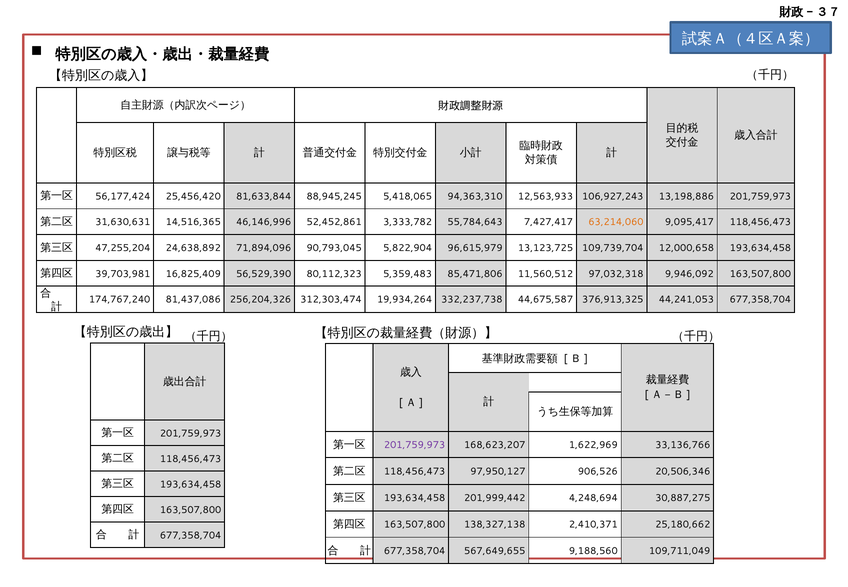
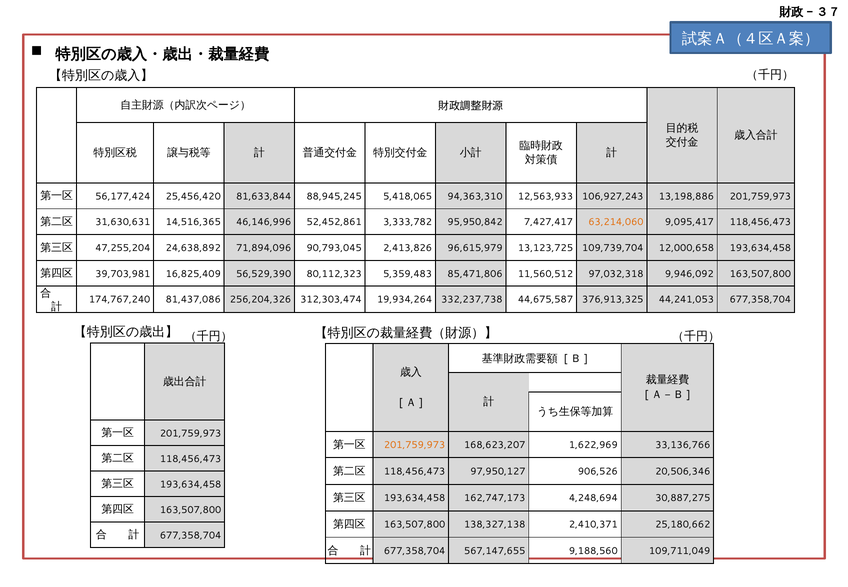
55,784,643: 55,784,643 -> 95,950,842
5,822,904: 5,822,904 -> 2,413,826
201,759,973 at (415, 445) colour: purple -> orange
201,999,442: 201,999,442 -> 162,747,173
567,649,655: 567,649,655 -> 567,147,655
